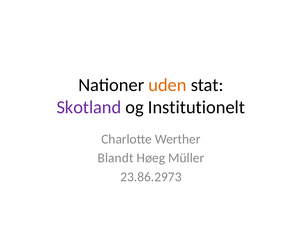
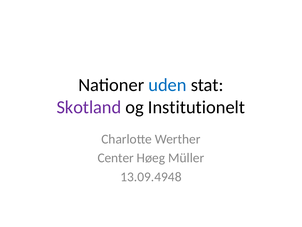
uden colour: orange -> blue
Blandt: Blandt -> Center
23.86.2973: 23.86.2973 -> 13.09.4948
